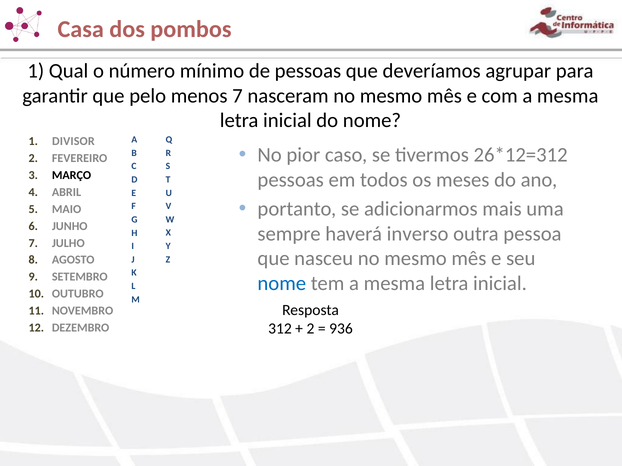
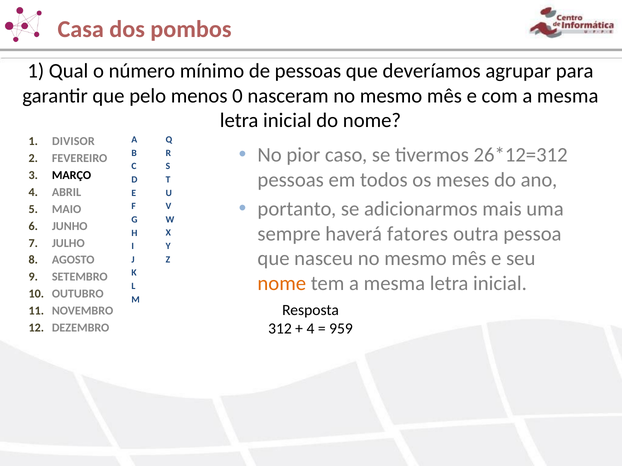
menos 7: 7 -> 0
inverso: inverso -> fatores
nome at (282, 284) colour: blue -> orange
2 at (310, 329): 2 -> 4
936: 936 -> 959
